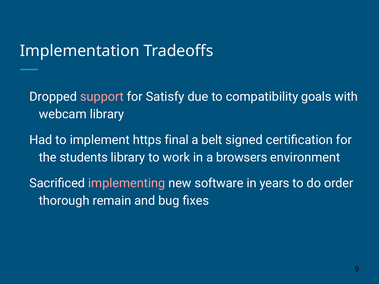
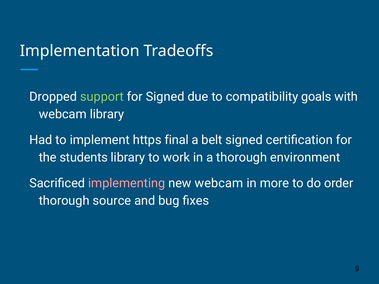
support colour: pink -> light green
for Satisfy: Satisfy -> Signed
a browsers: browsers -> thorough
new software: software -> webcam
years: years -> more
remain: remain -> source
